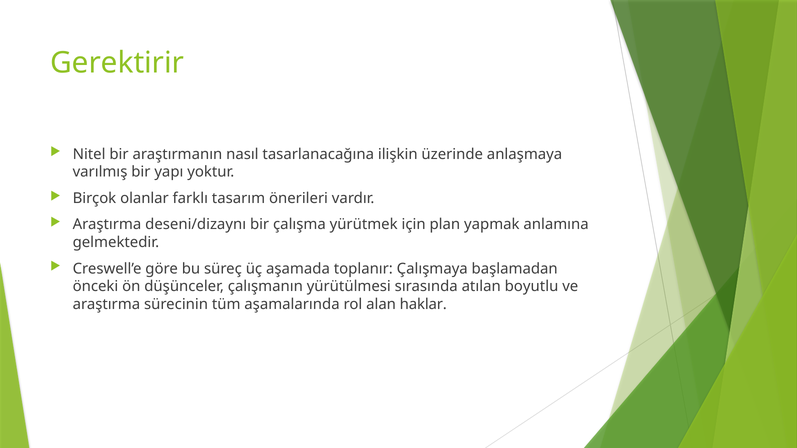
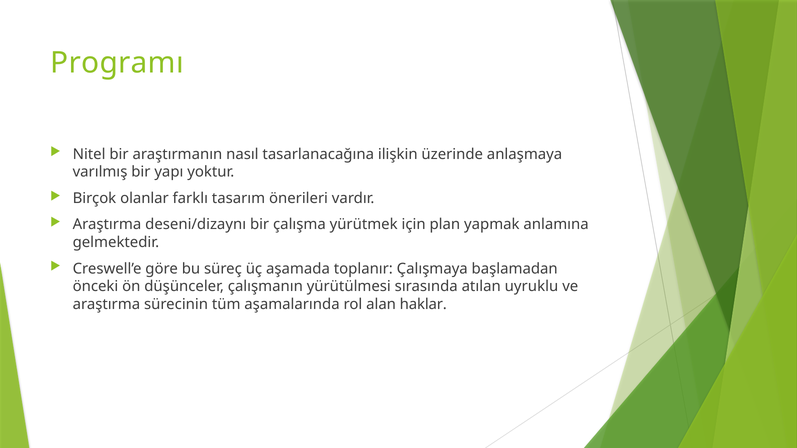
Gerektirir: Gerektirir -> Programı
boyutlu: boyutlu -> uyruklu
